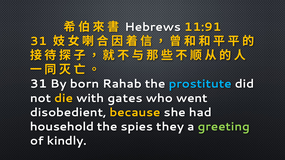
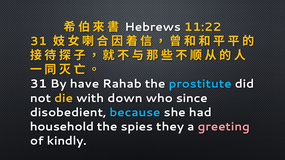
11:91: 11:91 -> 11:22
born: born -> have
gates: gates -> down
went: went -> since
because colour: yellow -> light blue
greeting colour: light green -> pink
